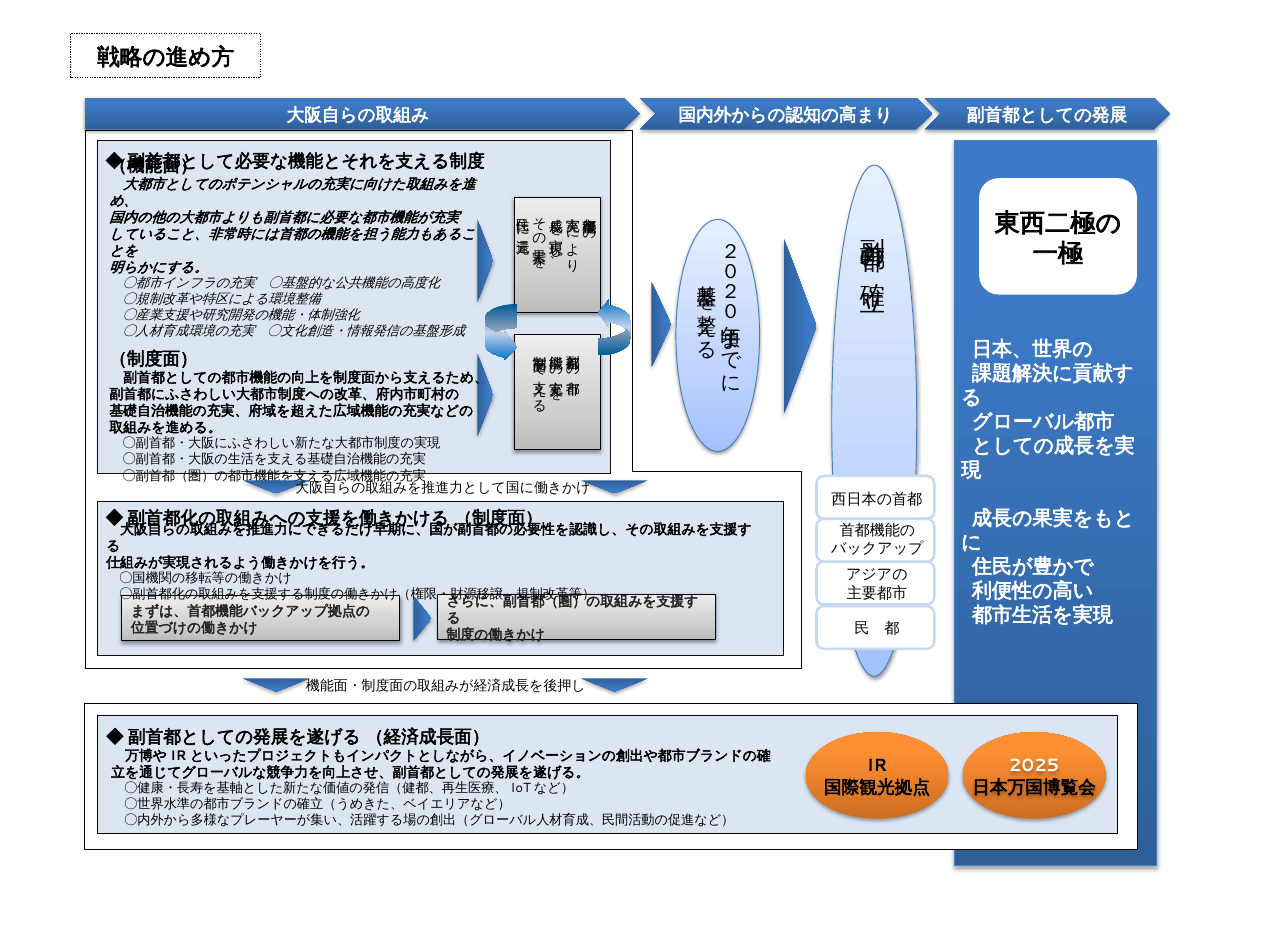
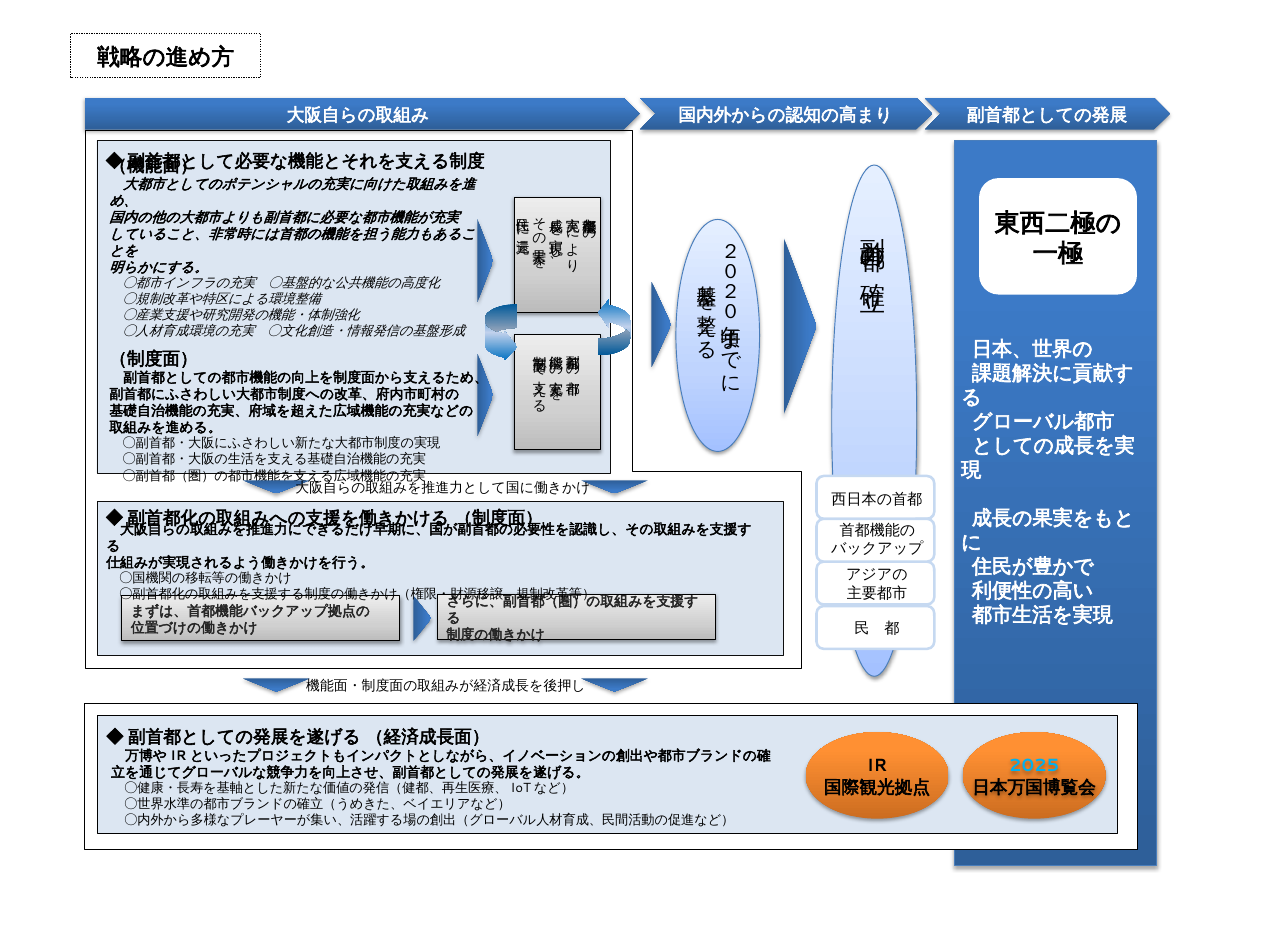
2025 colour: white -> light blue
